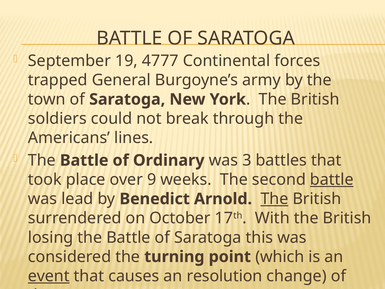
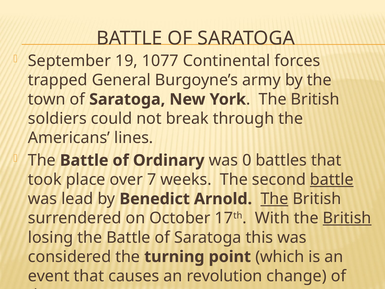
4777: 4777 -> 1077
3: 3 -> 0
9: 9 -> 7
British at (347, 218) underline: none -> present
event underline: present -> none
resolution: resolution -> revolution
